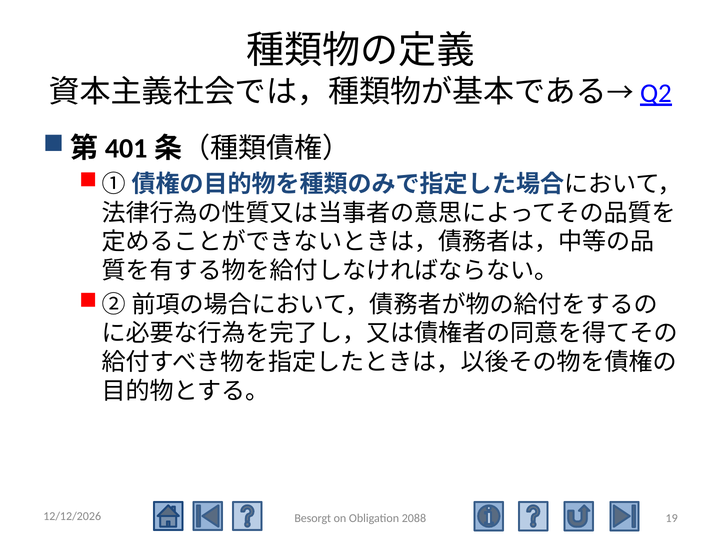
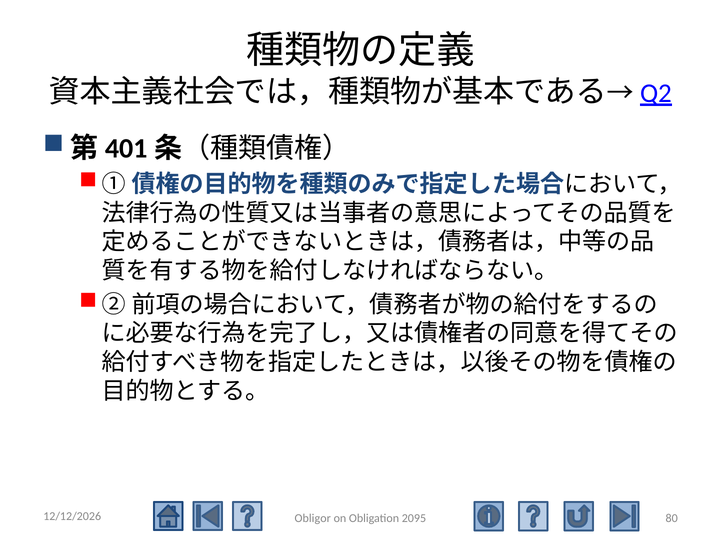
19: 19 -> 80
Besorgt: Besorgt -> Obligor
2088: 2088 -> 2095
